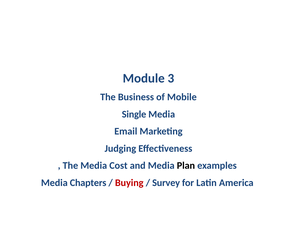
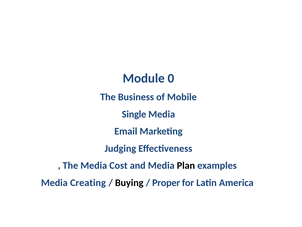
3: 3 -> 0
Chapters: Chapters -> Creating
Buying colour: red -> black
Survey: Survey -> Proper
